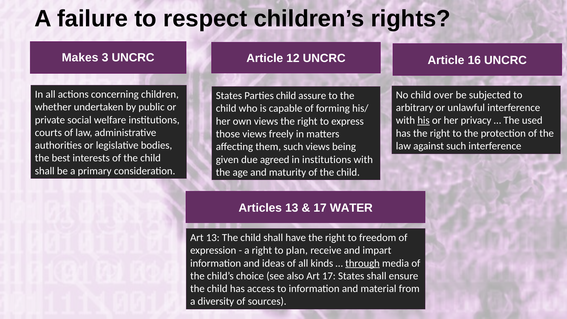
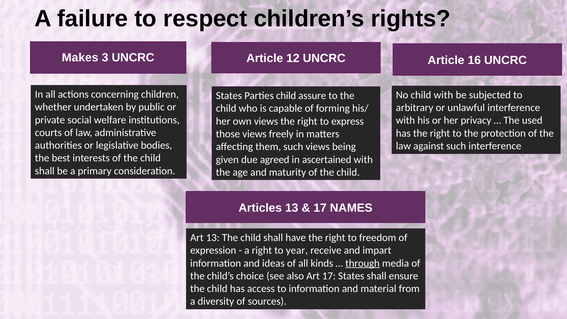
child over: over -> with
his underline: present -> none
in institutions: institutions -> ascertained
WATER: WATER -> NAMES
plan: plan -> year
